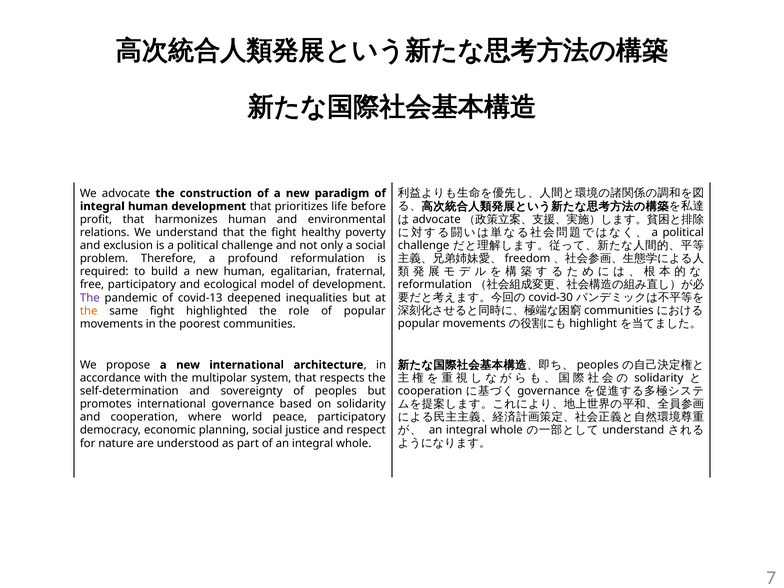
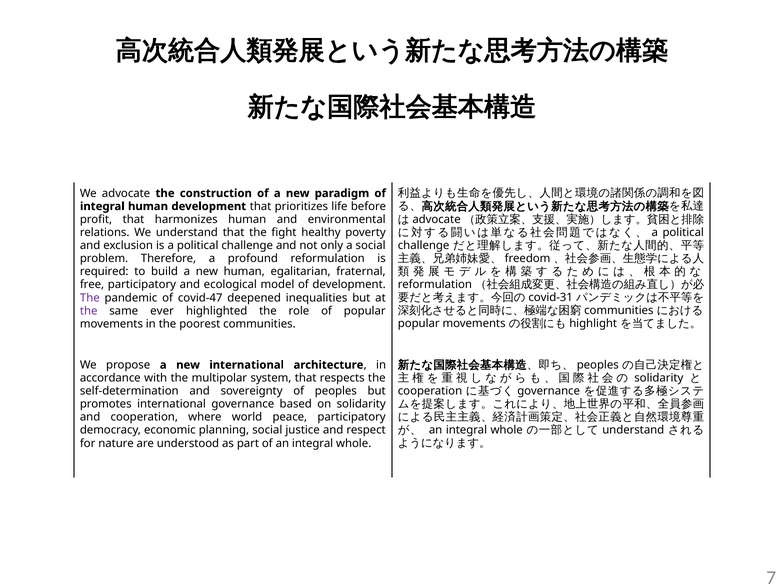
covid-30: covid-30 -> covid-31
covid-13: covid-13 -> covid-47
the at (89, 311) colour: orange -> purple
same fight: fight -> ever
